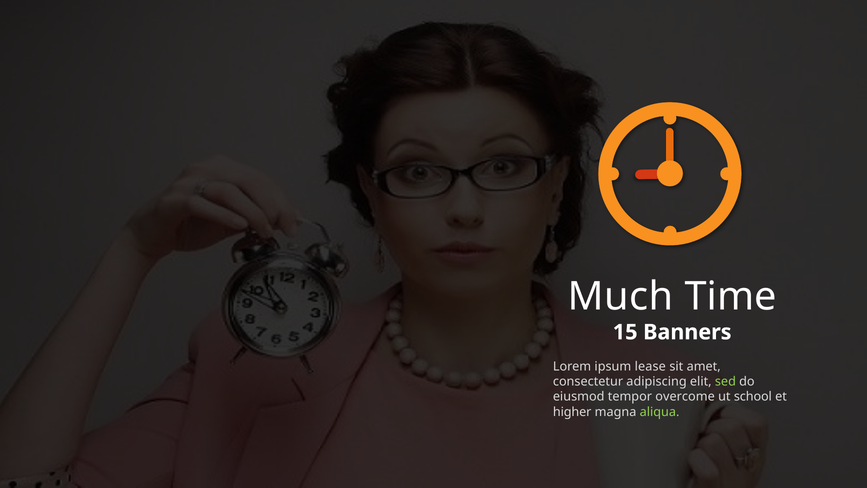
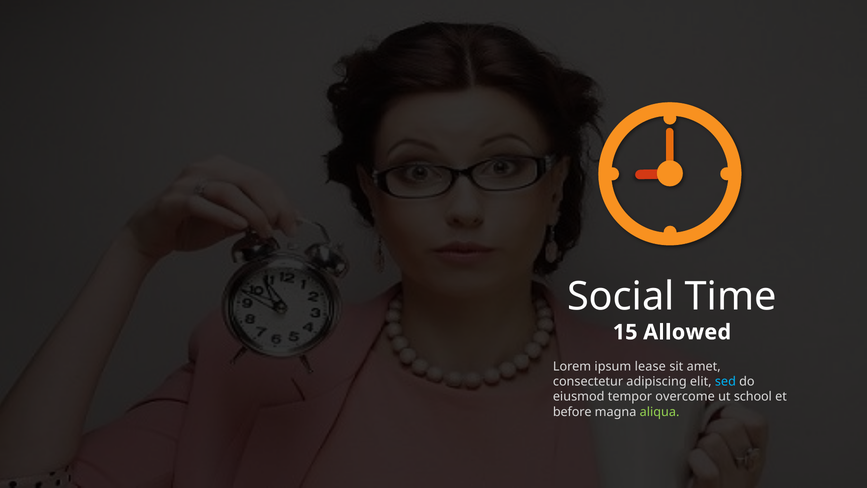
Much: Much -> Social
Banners: Banners -> Allowed
sed colour: light green -> light blue
higher: higher -> before
